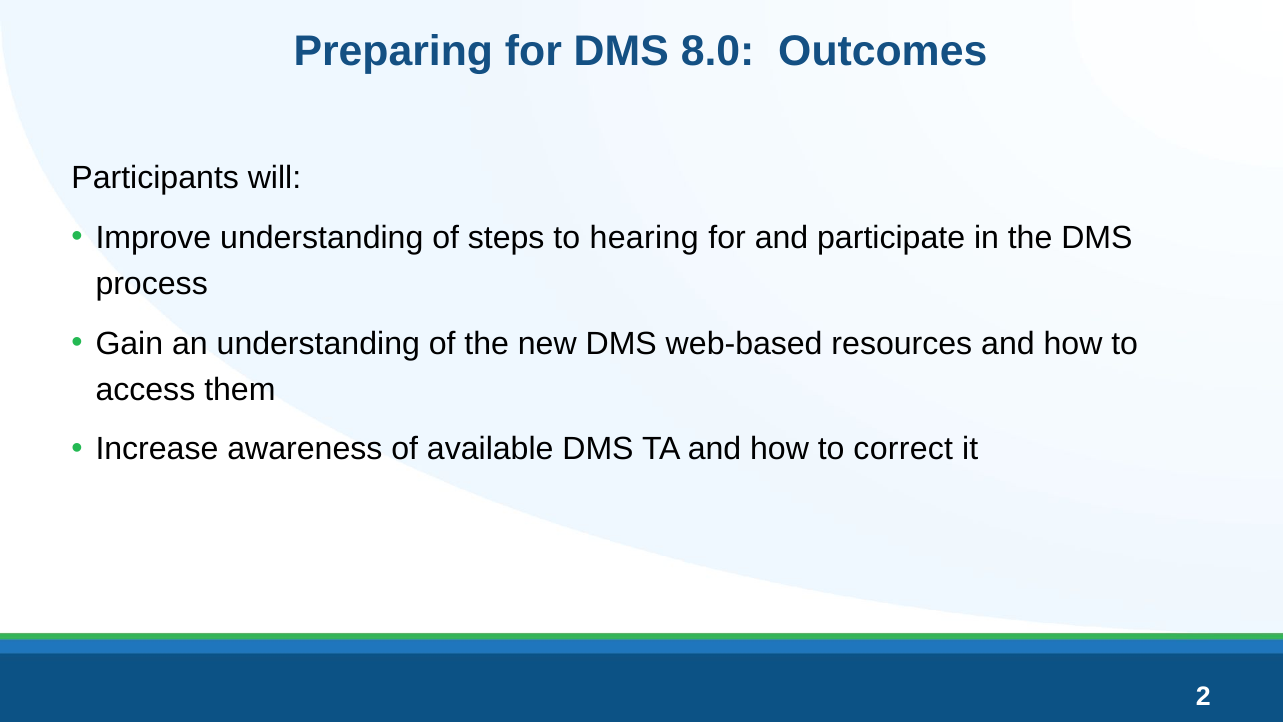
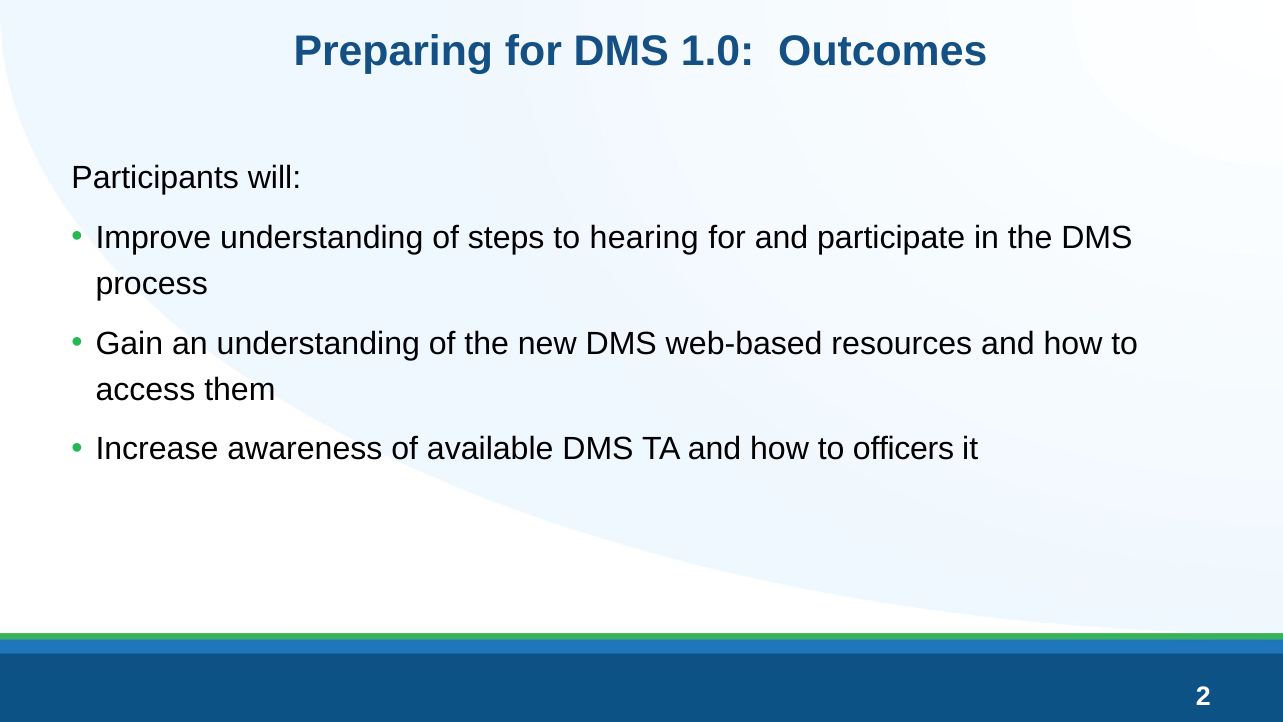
8.0: 8.0 -> 1.0
correct: correct -> officers
